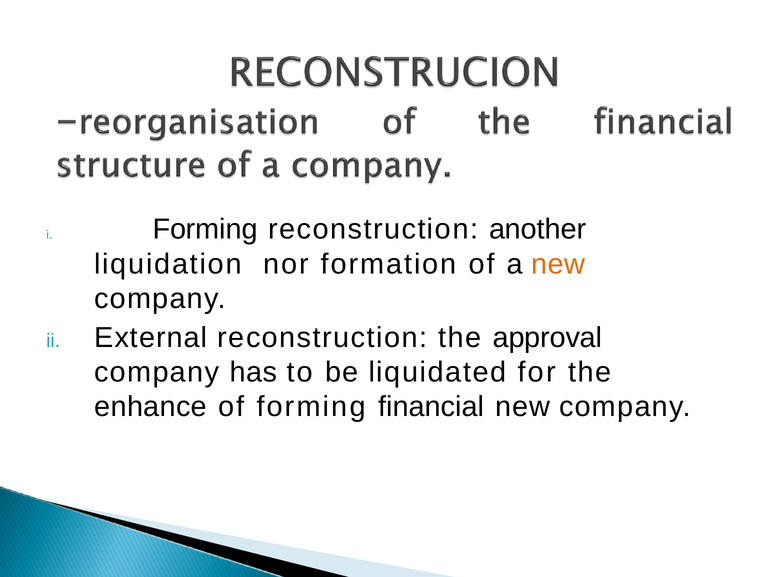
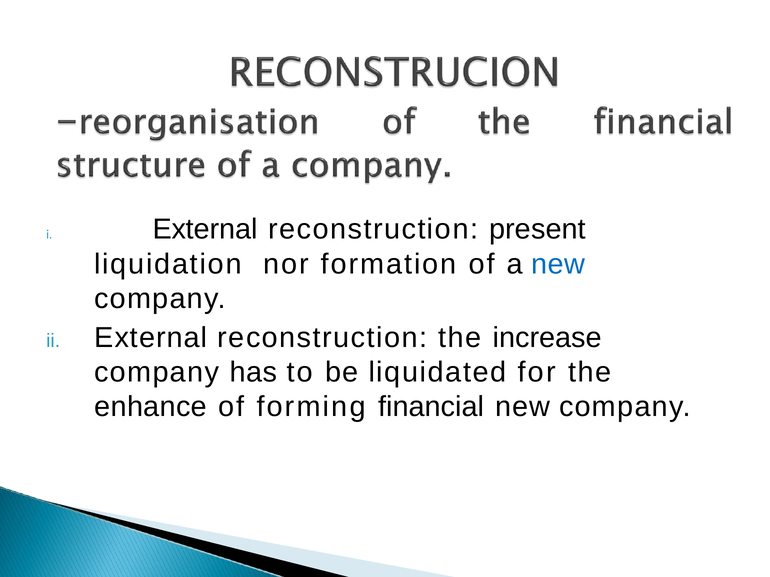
Forming at (205, 230): Forming -> External
another: another -> present
new at (558, 264) colour: orange -> blue
approval: approval -> increase
